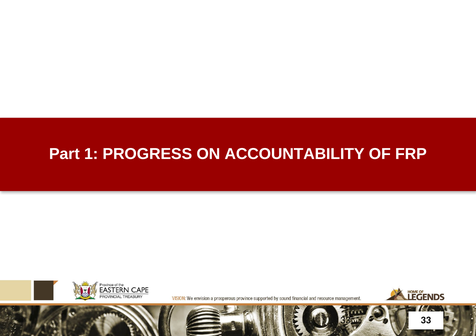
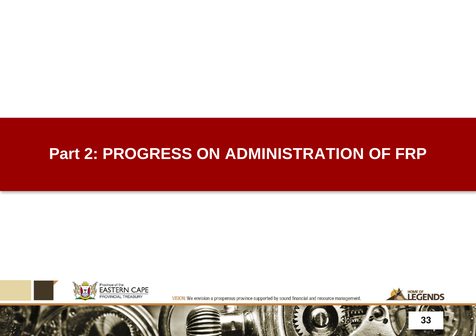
1: 1 -> 2
ACCOUNTABILITY: ACCOUNTABILITY -> ADMINISTRATION
